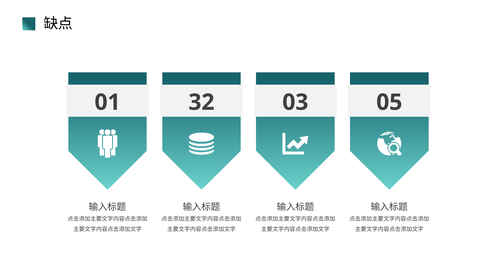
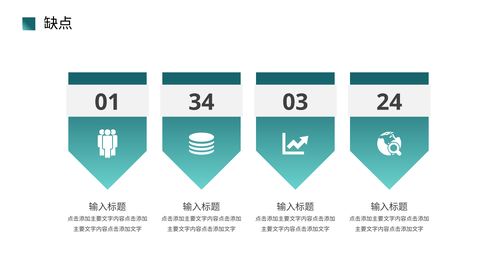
32: 32 -> 34
05: 05 -> 24
